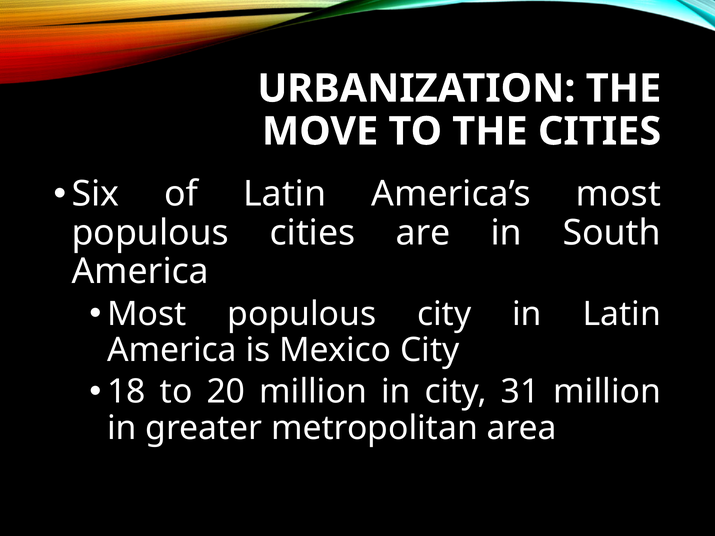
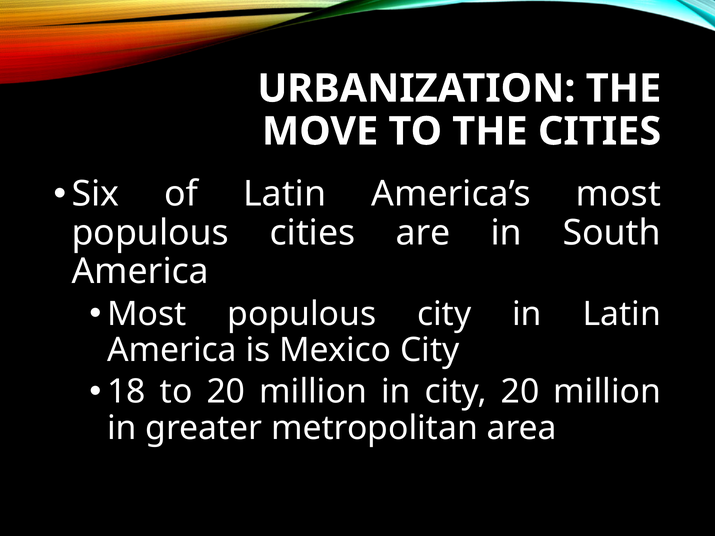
city 31: 31 -> 20
